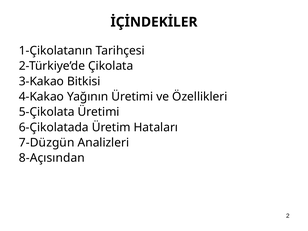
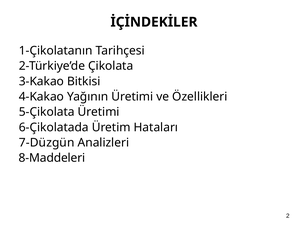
8-Açısından: 8-Açısından -> 8-Maddeleri
